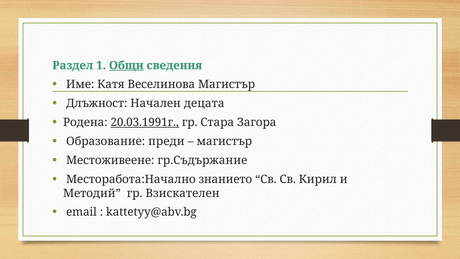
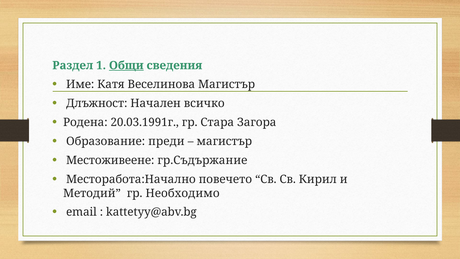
децата: децата -> всичко
20.03.1991г underline: present -> none
знанието: знанието -> повечето
Взискателен: Взискателен -> Необходимо
